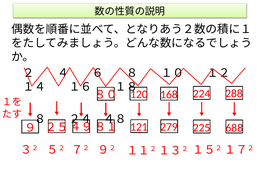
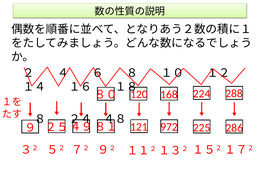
279: 279 -> 972
688: 688 -> 286
